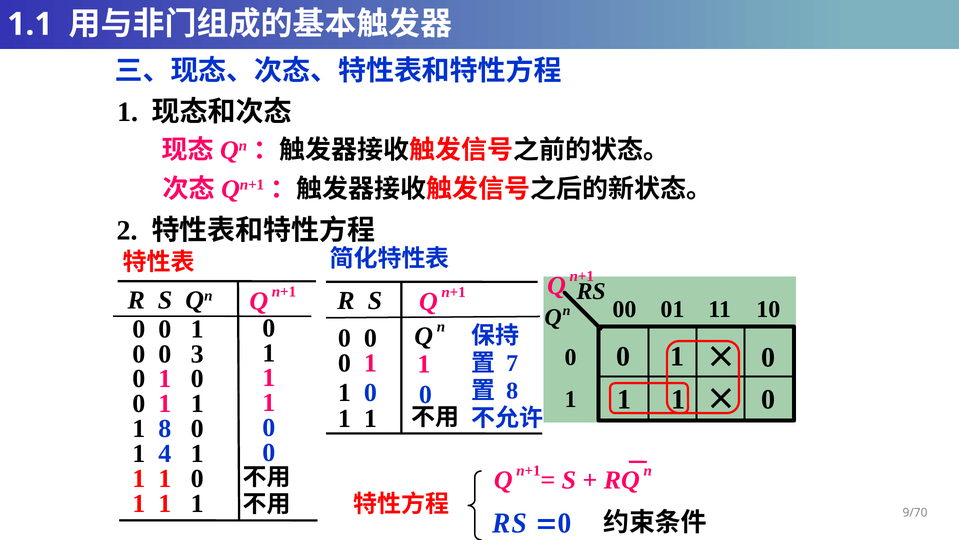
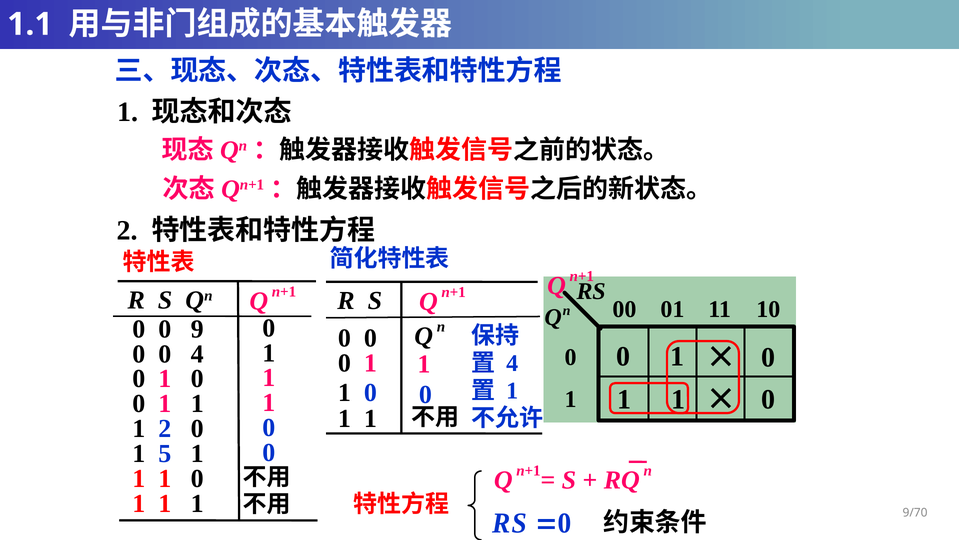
1 at (197, 329): 1 -> 9
0 3: 3 -> 4
7 at (512, 363): 7 -> 4
8 at (512, 390): 8 -> 1
1 8: 8 -> 2
4: 4 -> 5
